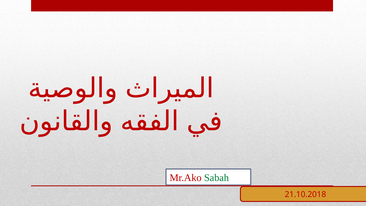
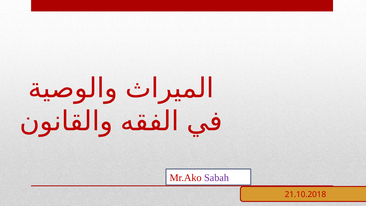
Sabah colour: green -> purple
